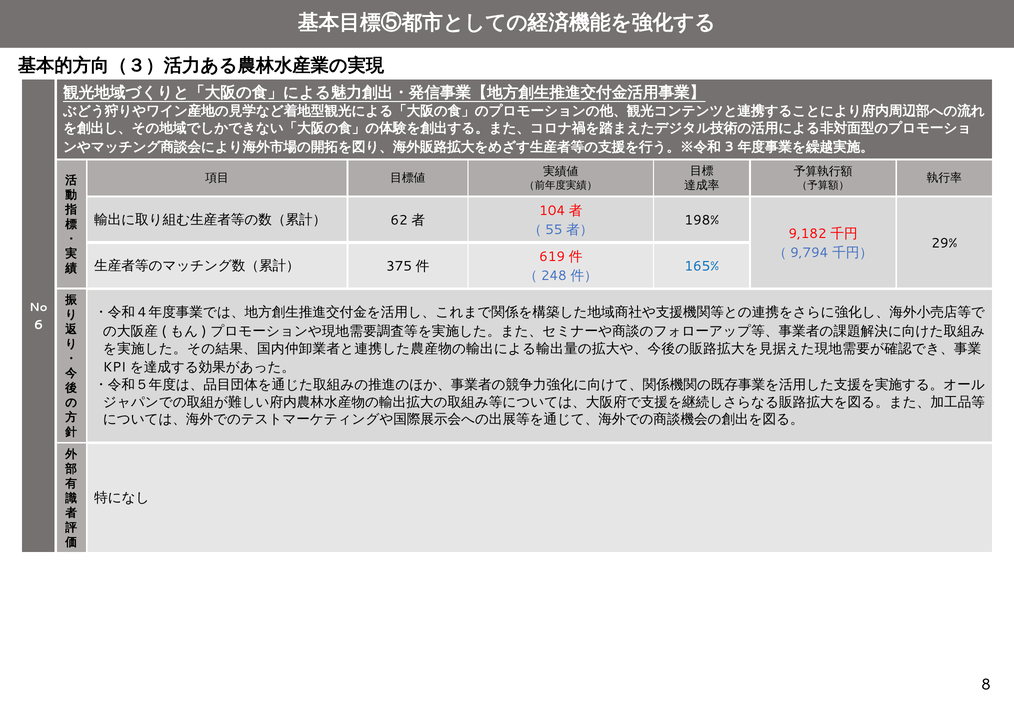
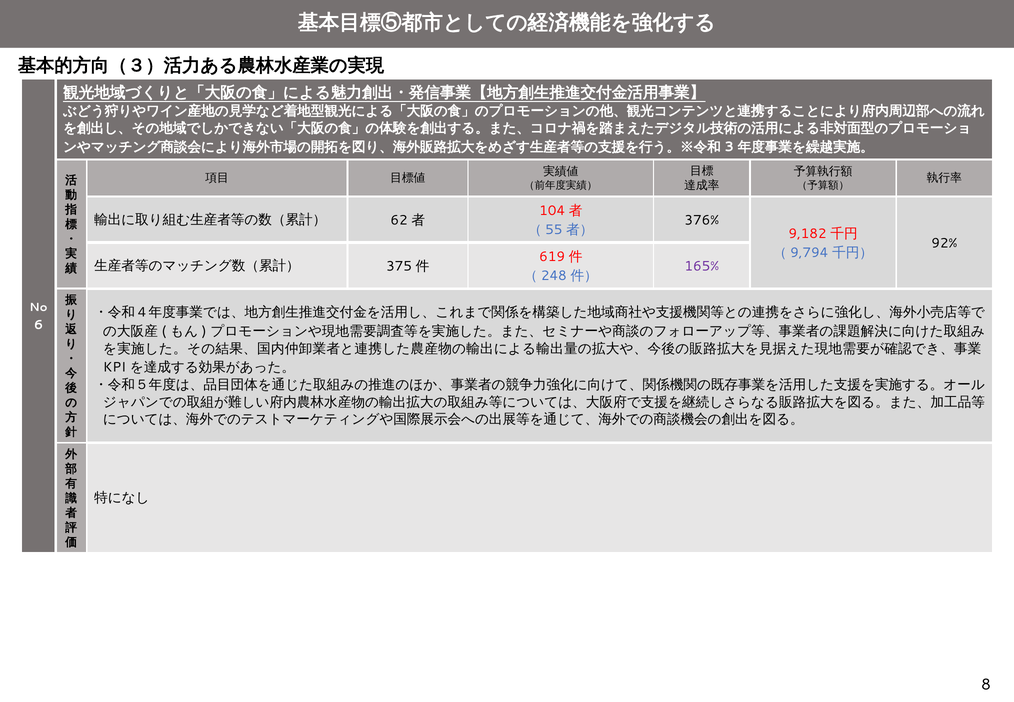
198%: 198% -> 376%
29%: 29% -> 92%
165% colour: blue -> purple
